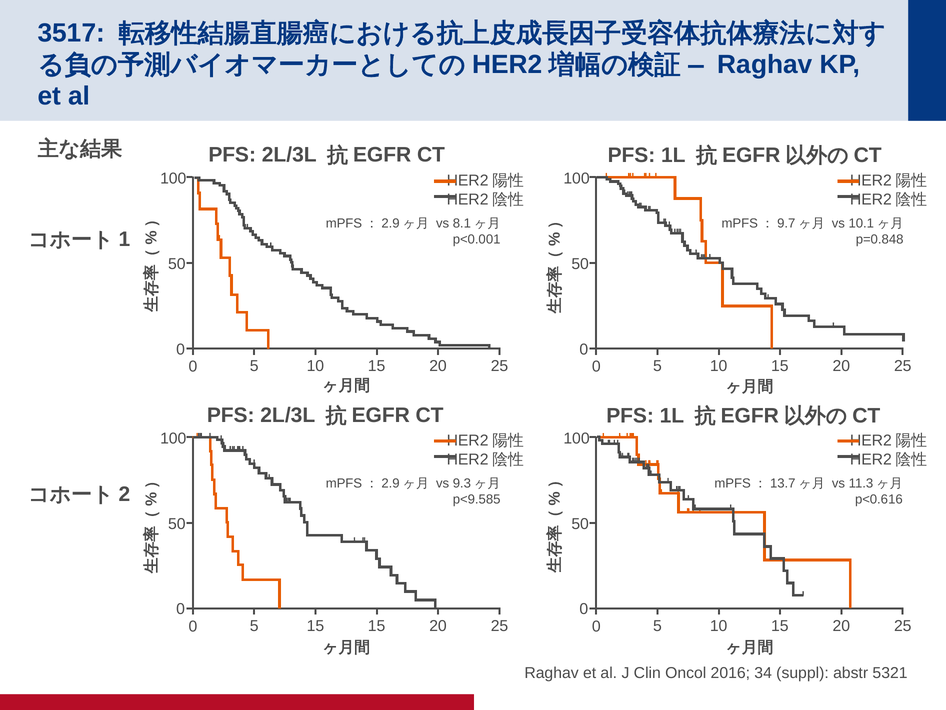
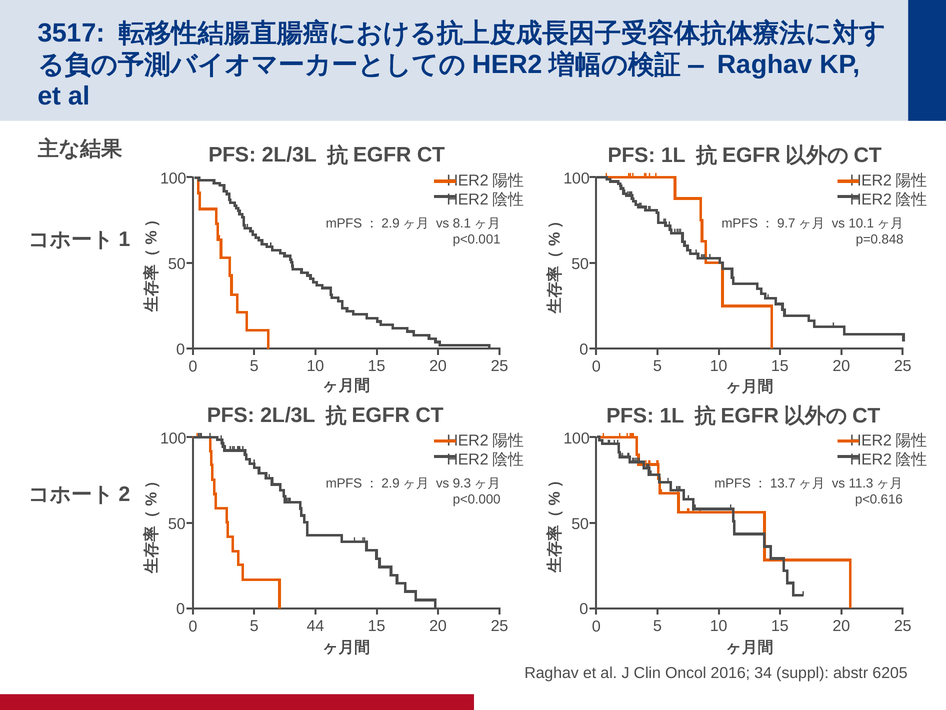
p<9.585: p<9.585 -> p<0.000
0 15: 15 -> 44
5321: 5321 -> 6205
